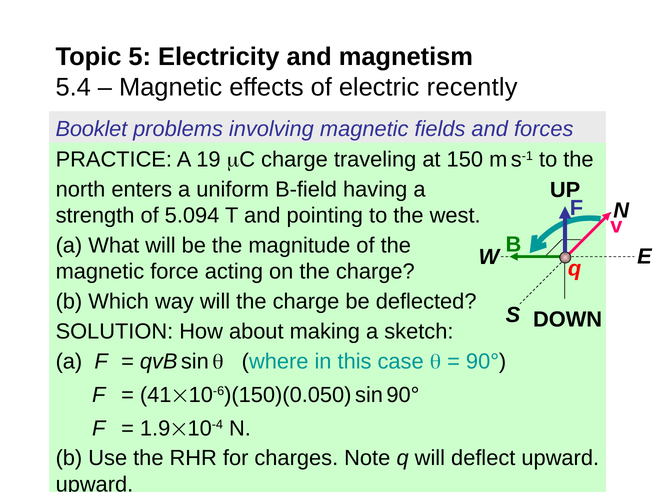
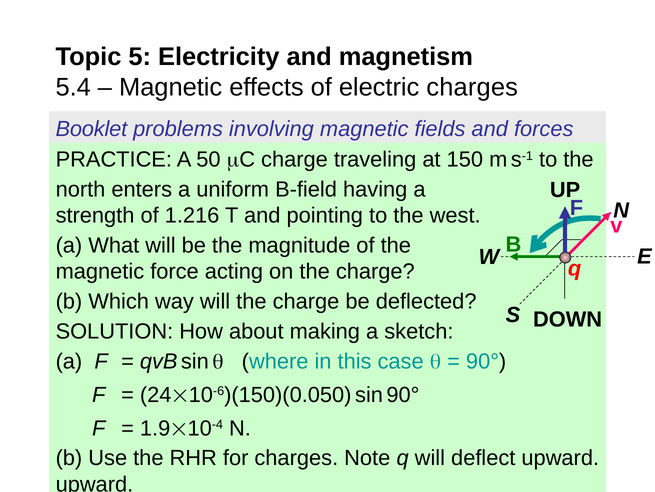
electric recently: recently -> charges
19: 19 -> 50
5.094: 5.094 -> 1.216
41: 41 -> 24
